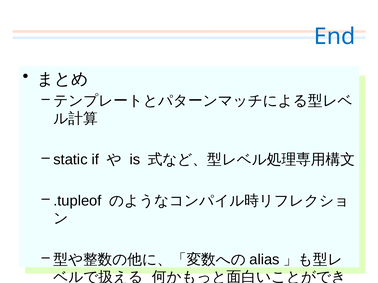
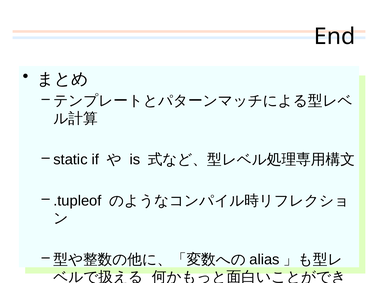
End colour: blue -> black
